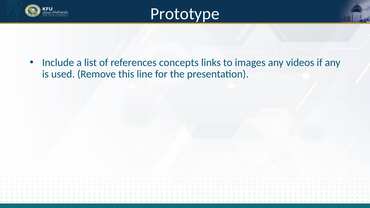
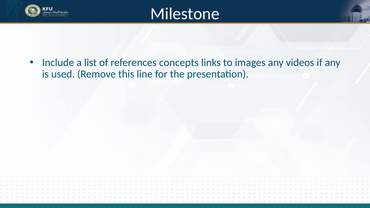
Prototype: Prototype -> Milestone
